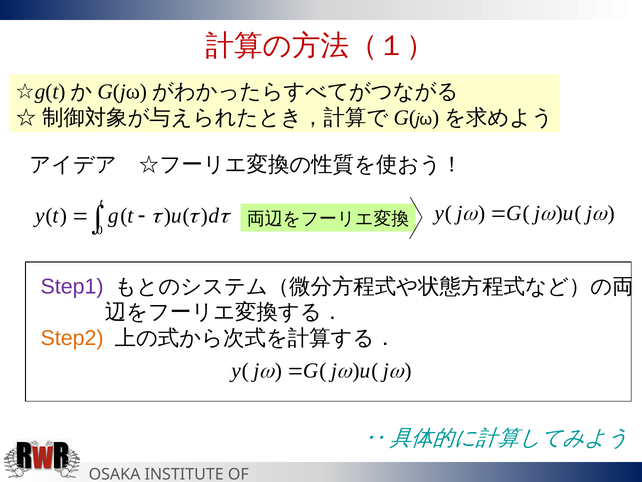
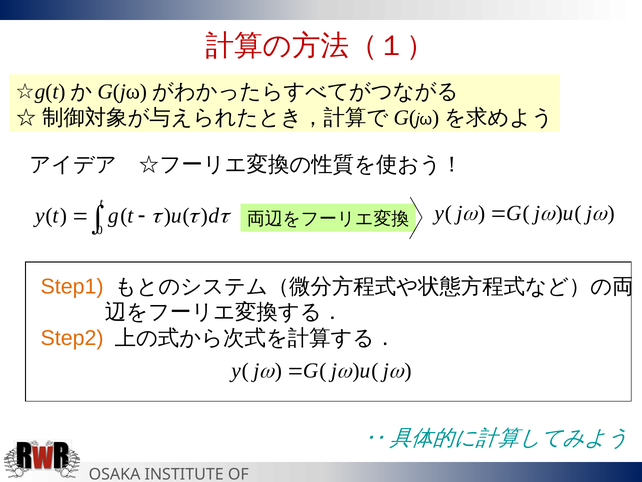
Step1 colour: purple -> orange
